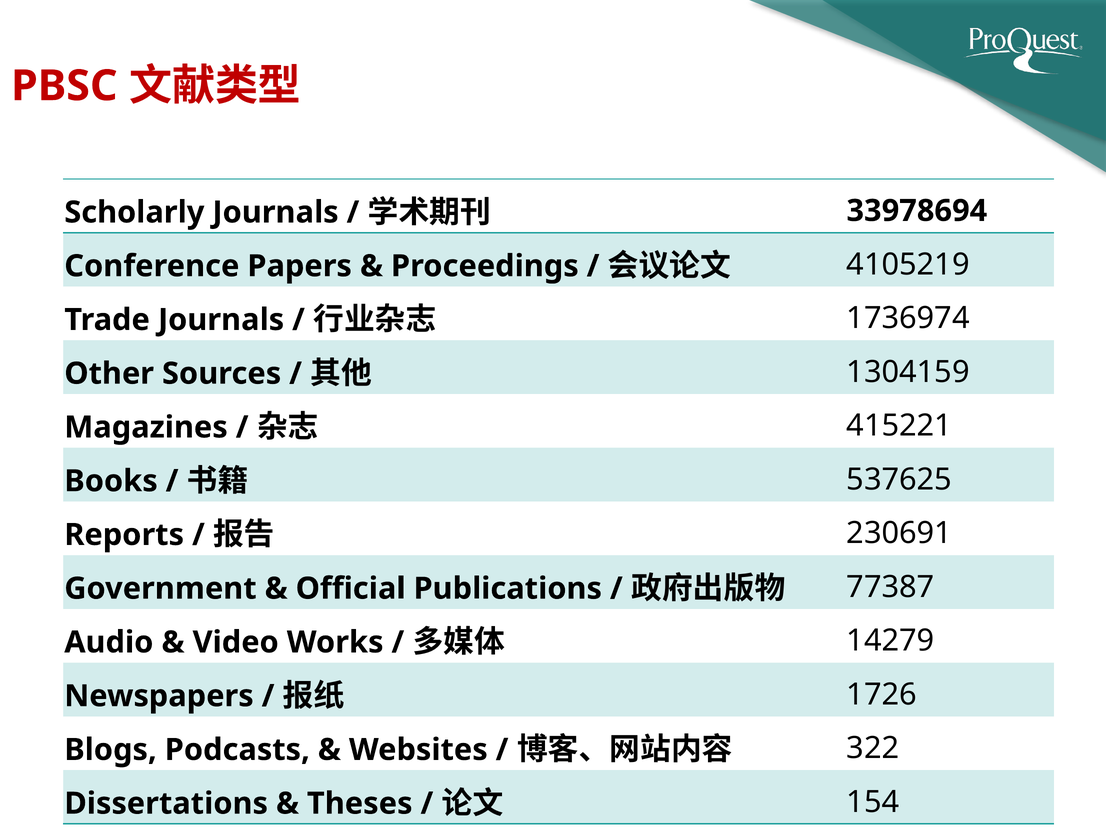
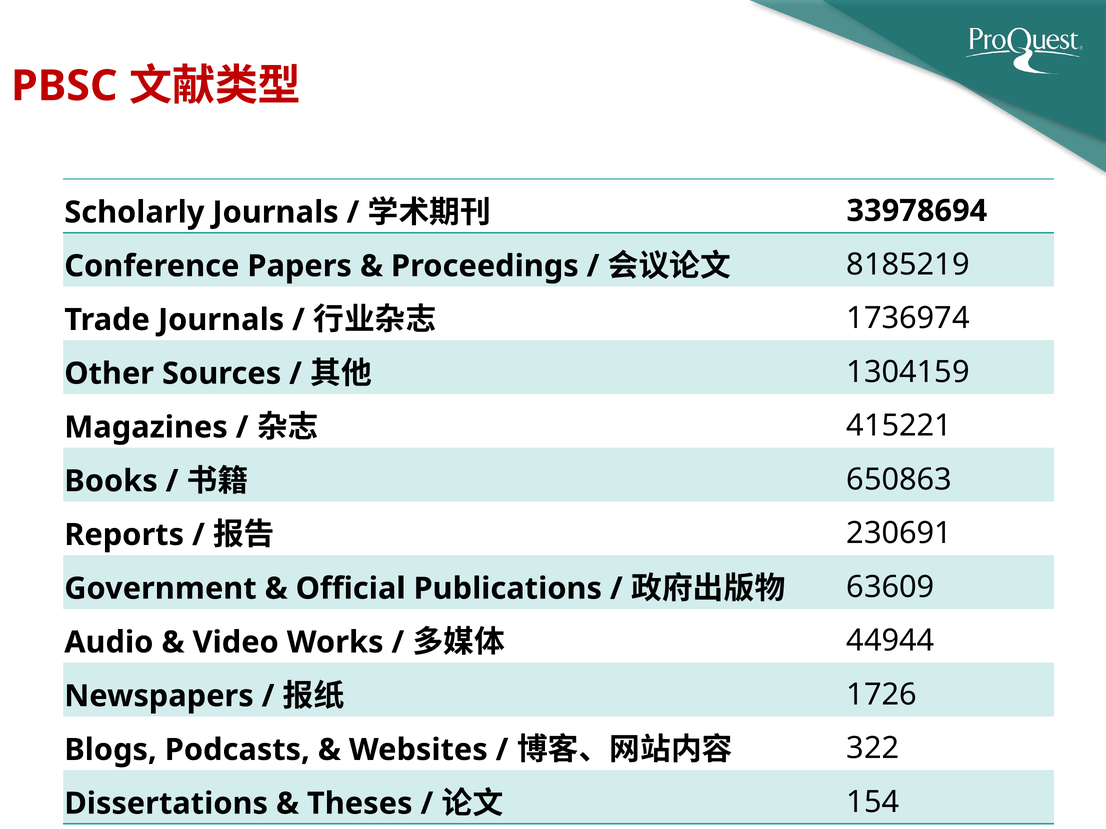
4105219: 4105219 -> 8185219
537625: 537625 -> 650863
77387: 77387 -> 63609
14279: 14279 -> 44944
